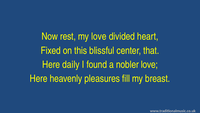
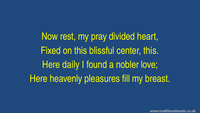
my love: love -> pray
center that: that -> this
